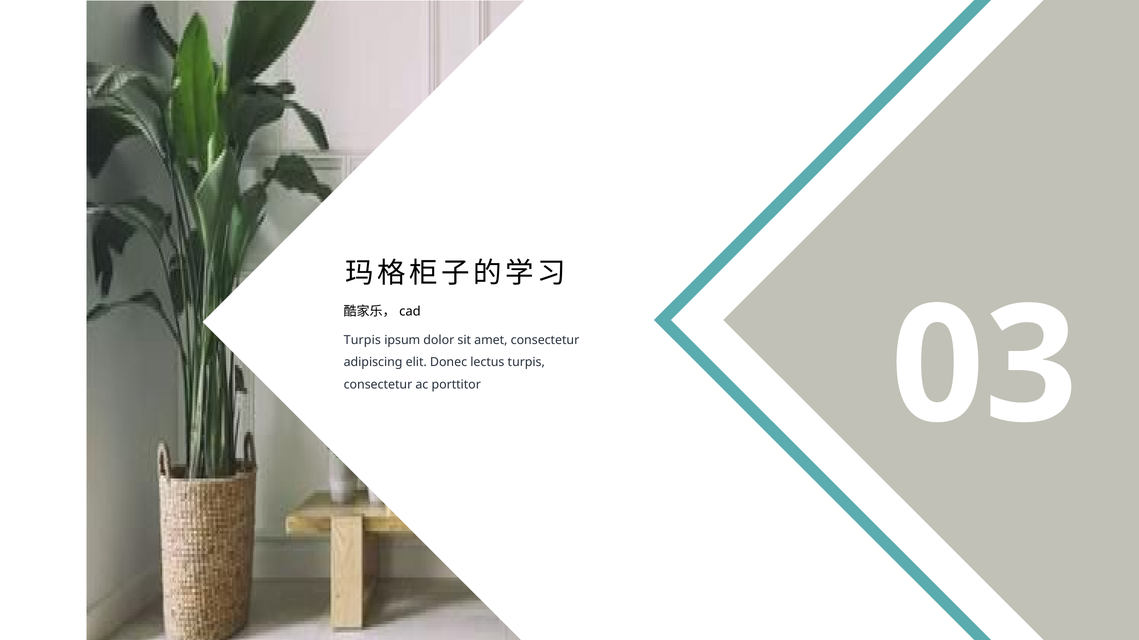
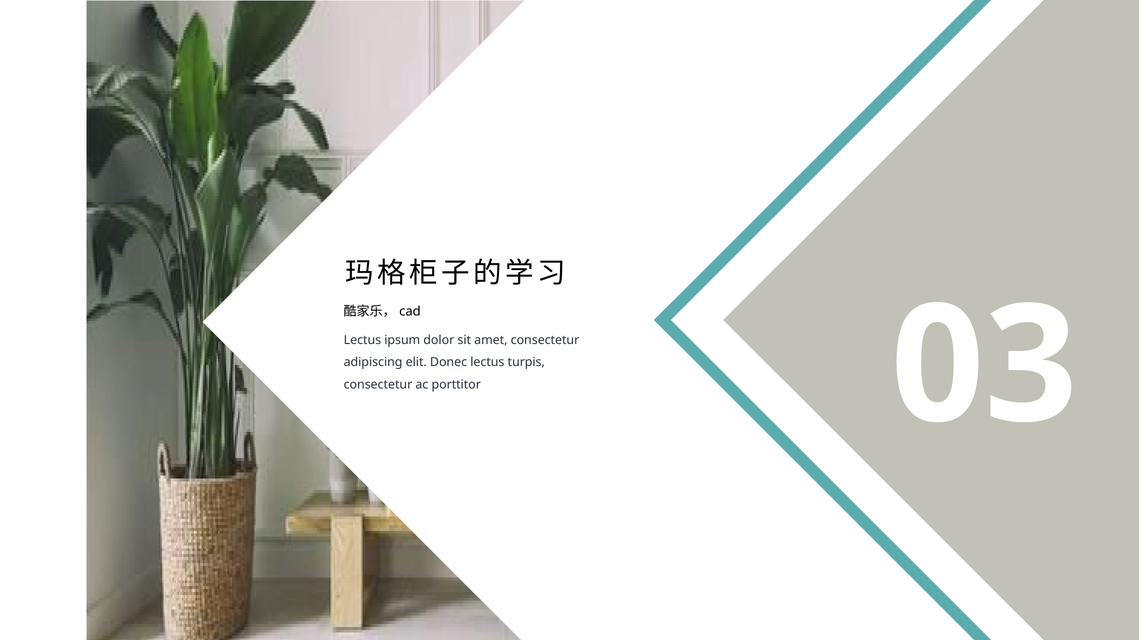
Turpis at (362, 340): Turpis -> Lectus
